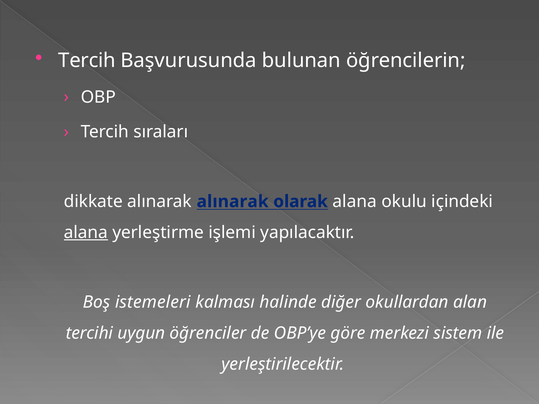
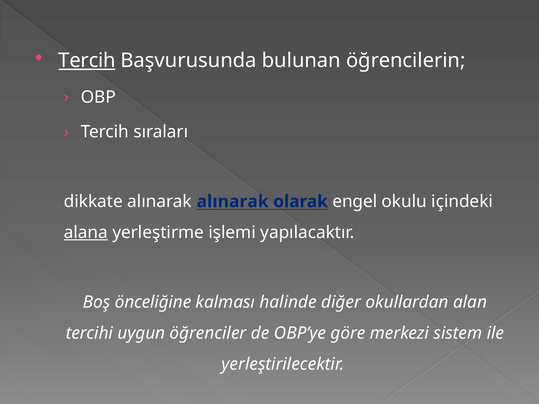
Tercih at (87, 61) underline: none -> present
olarak alana: alana -> engel
istemeleri: istemeleri -> önceliğine
